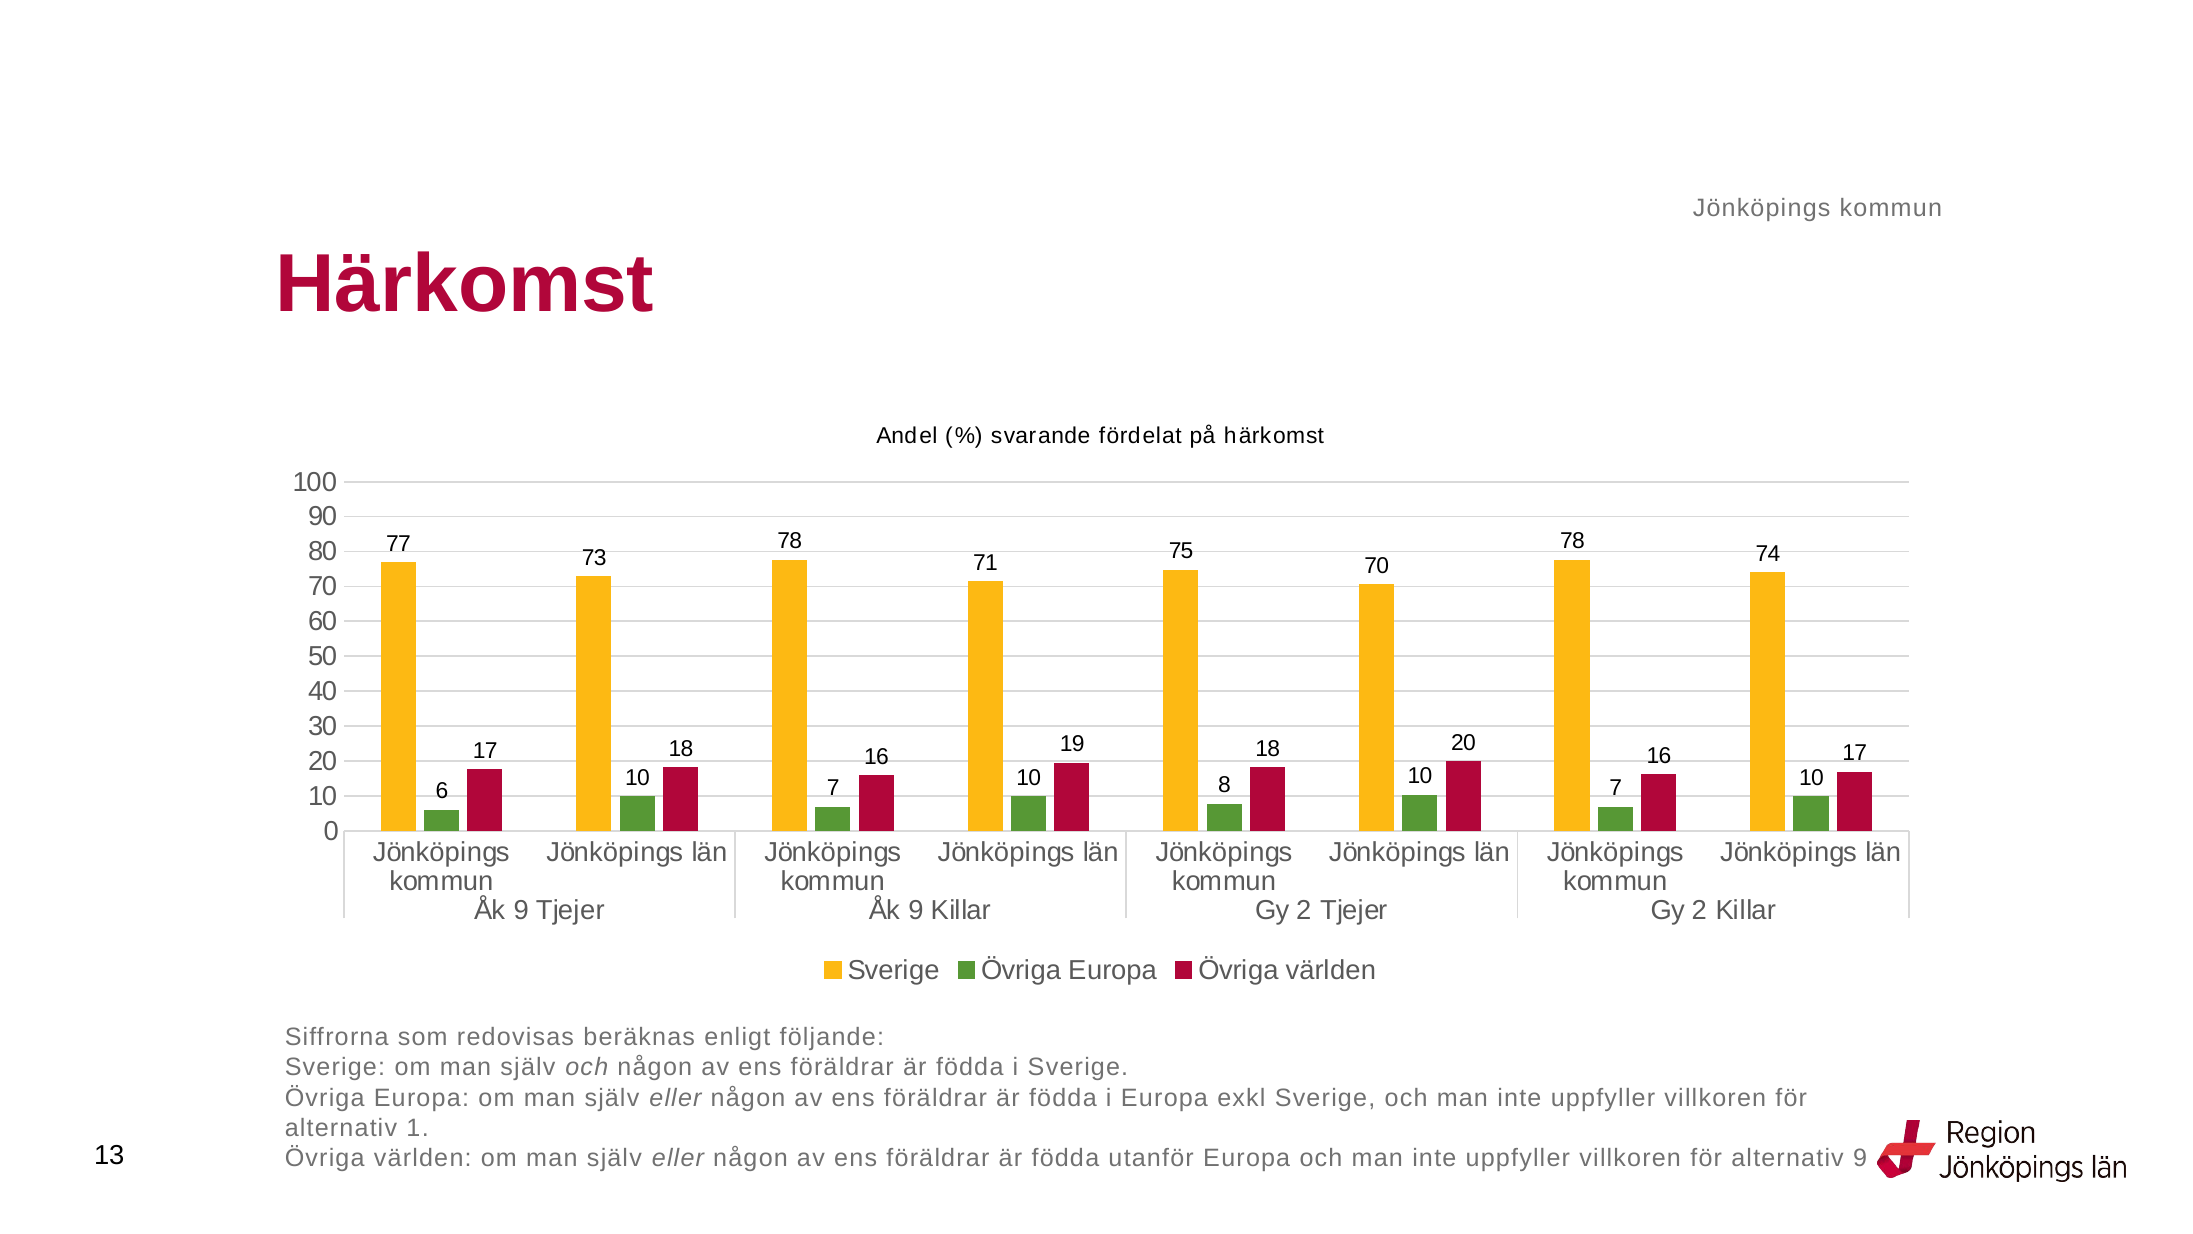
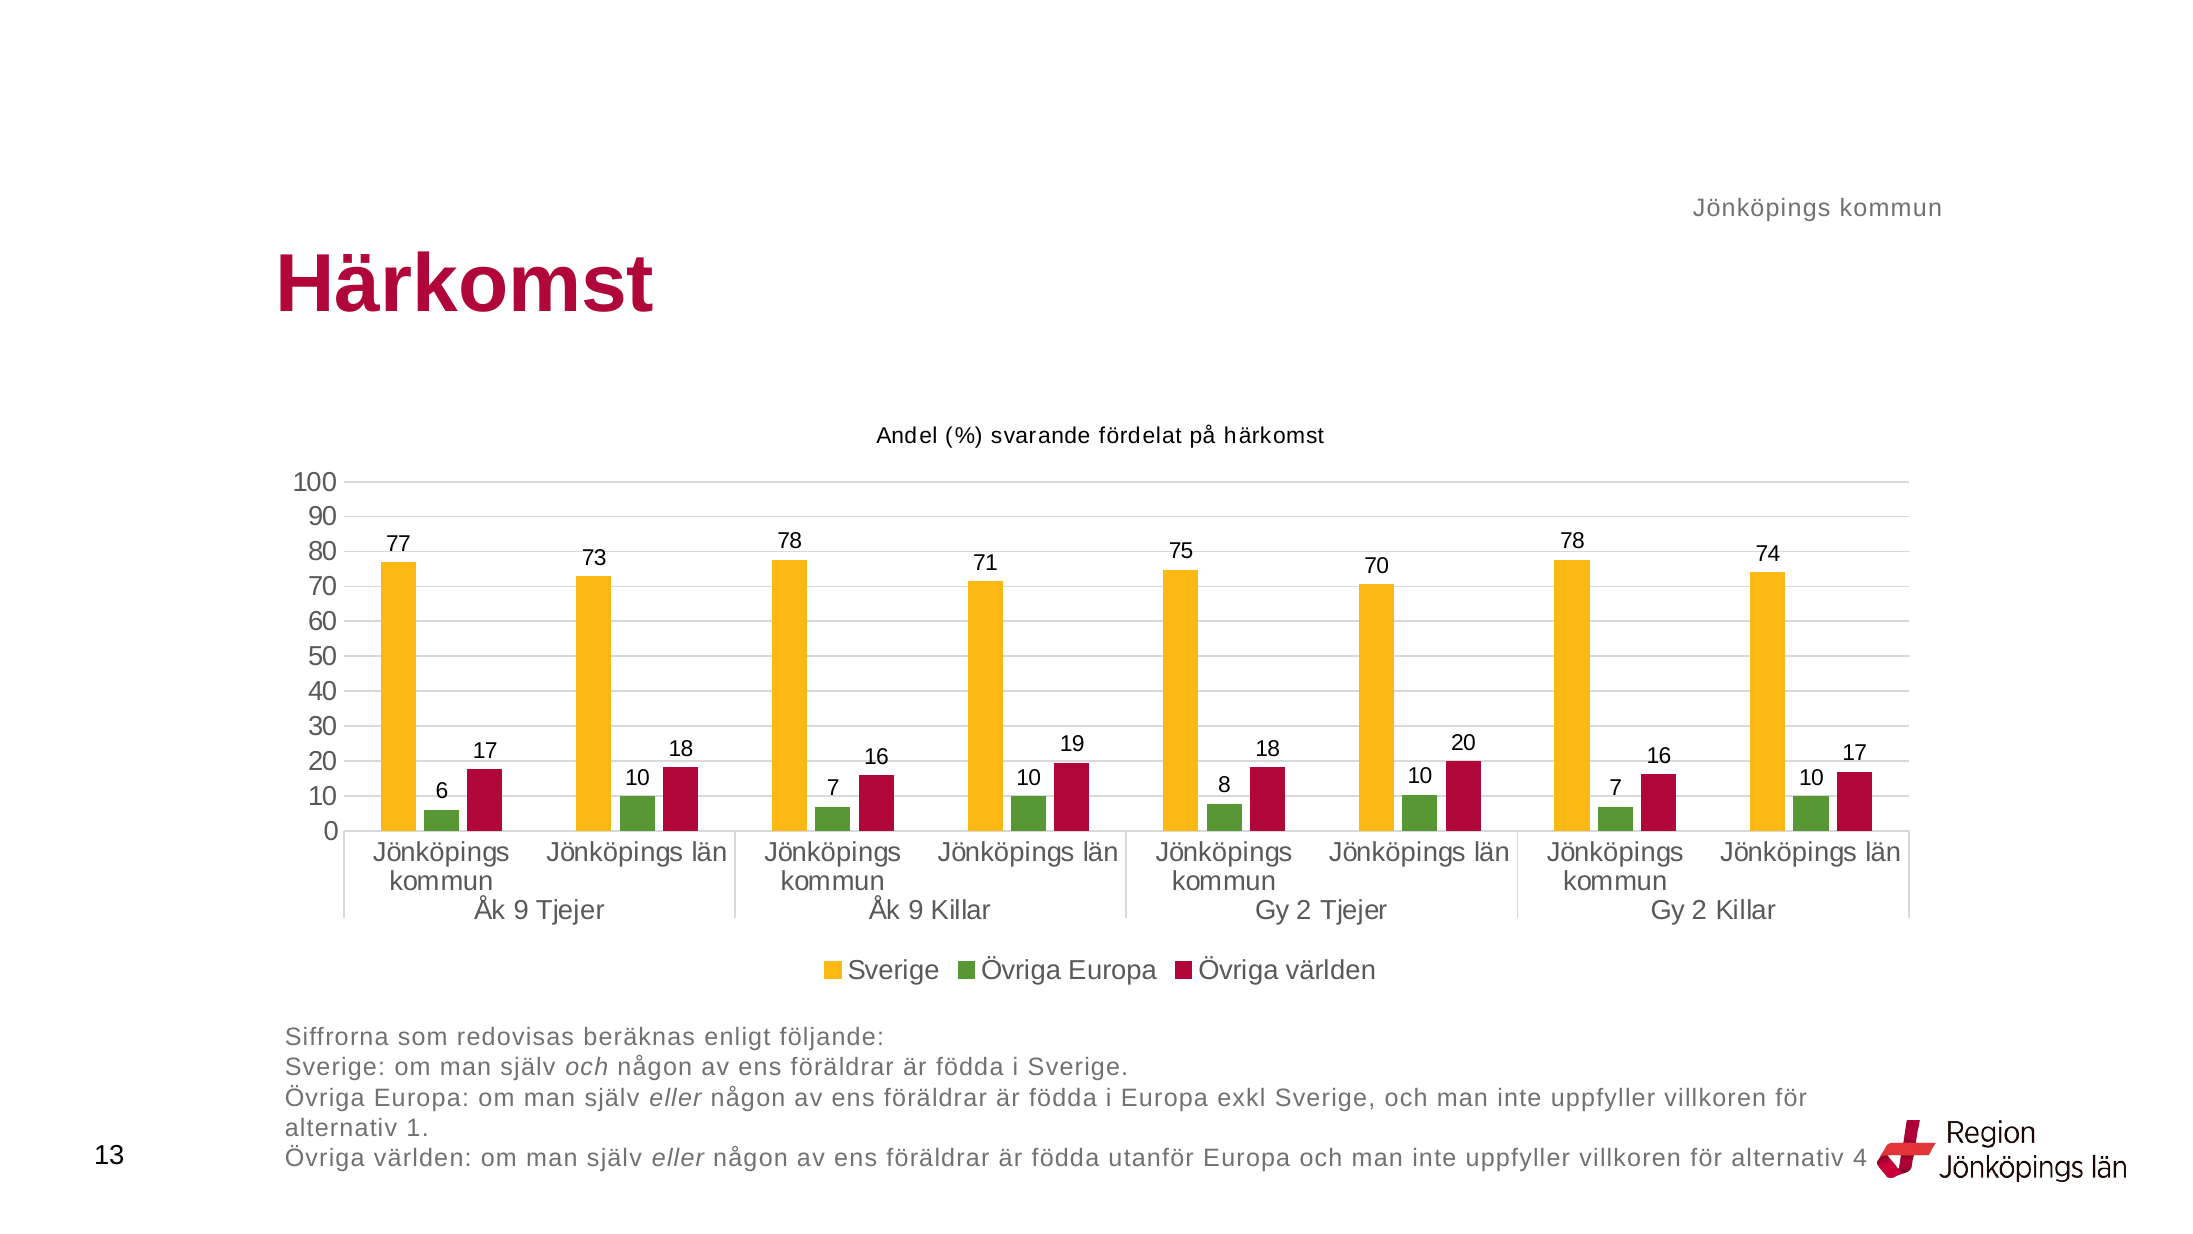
alternativ 9: 9 -> 4
